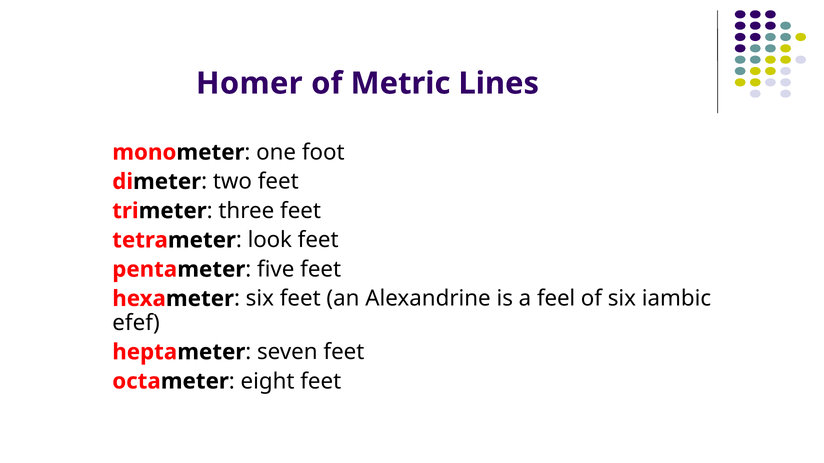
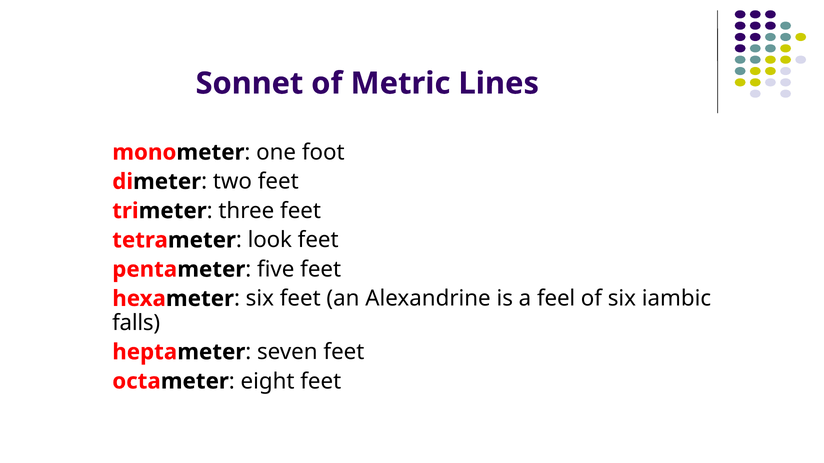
Homer: Homer -> Sonnet
efef: efef -> falls
